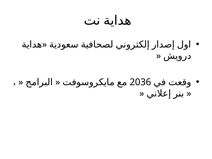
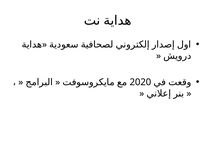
2036: 2036 -> 2020
